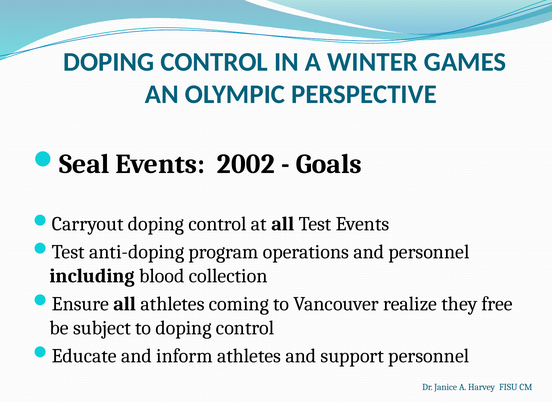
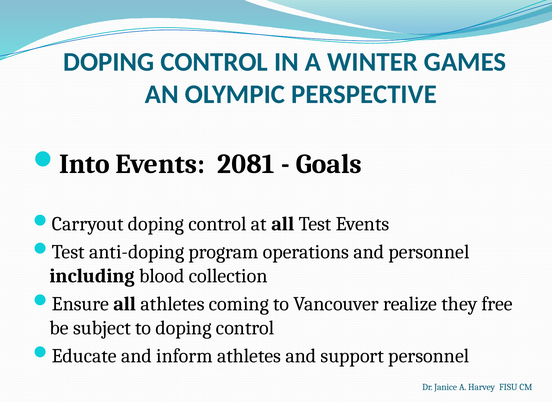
Seal: Seal -> Into
2002: 2002 -> 2081
